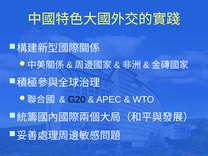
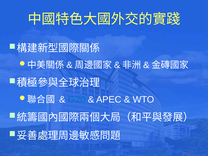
G20 colour: black -> blue
